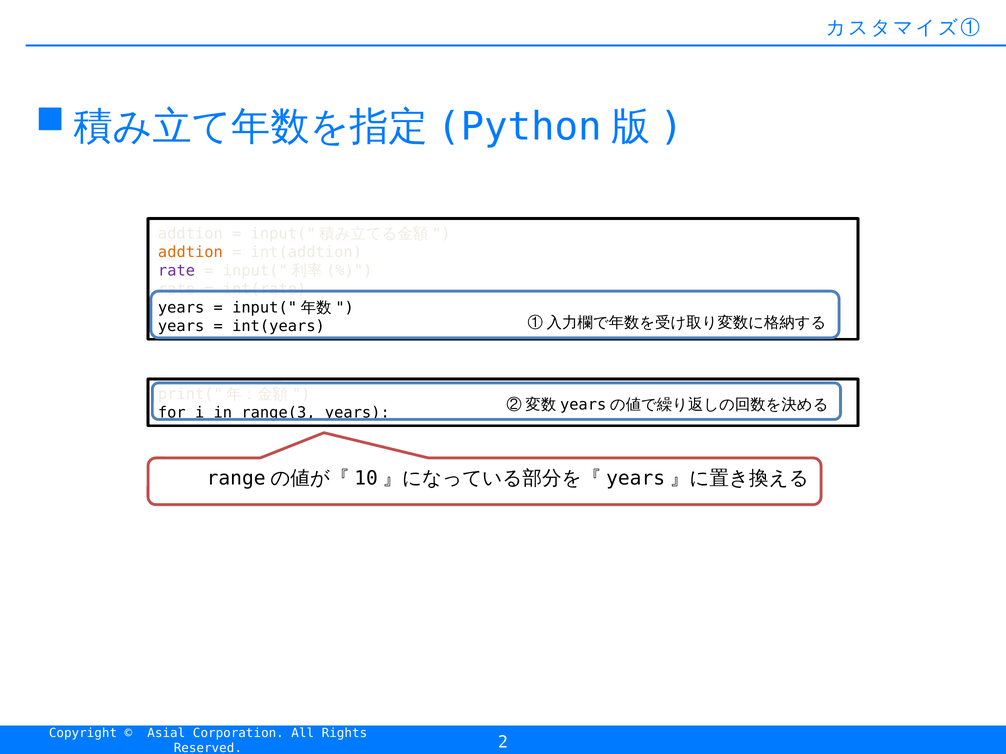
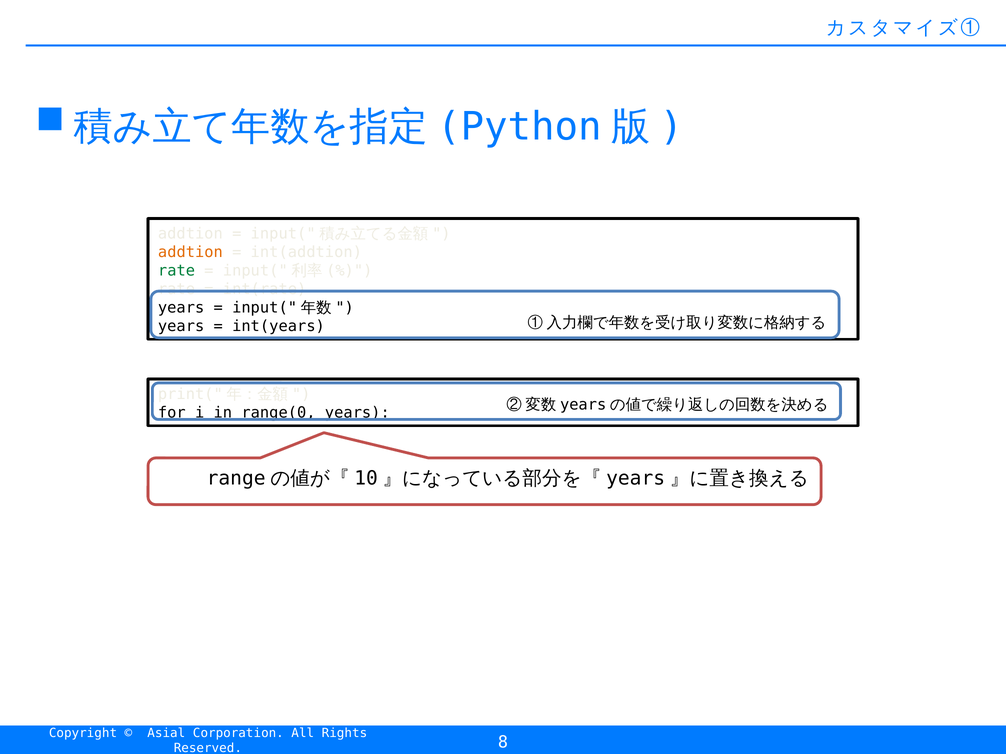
rate at (177, 271) colour: purple -> green
range(3: range(3 -> range(0
2: 2 -> 8
